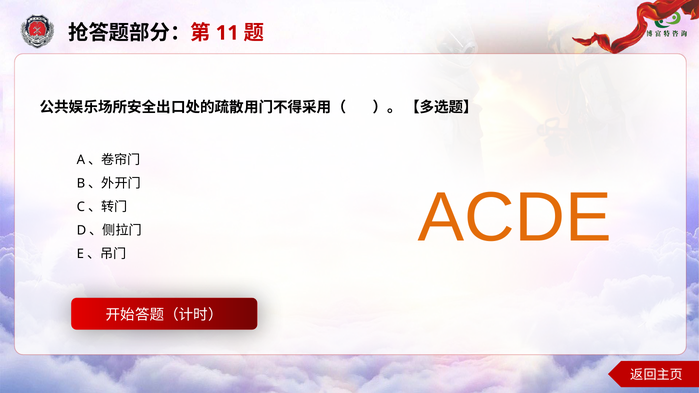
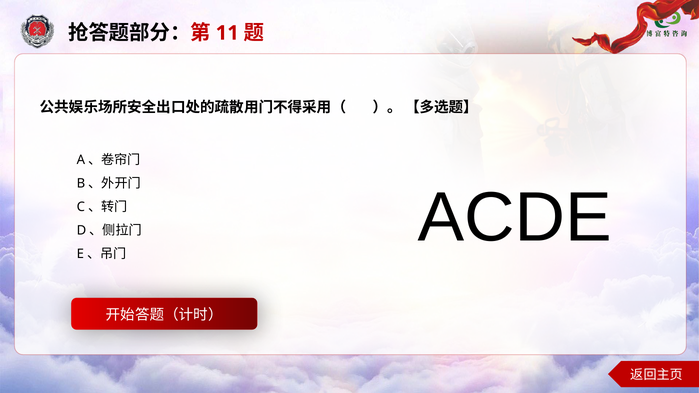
ACDE colour: orange -> black
